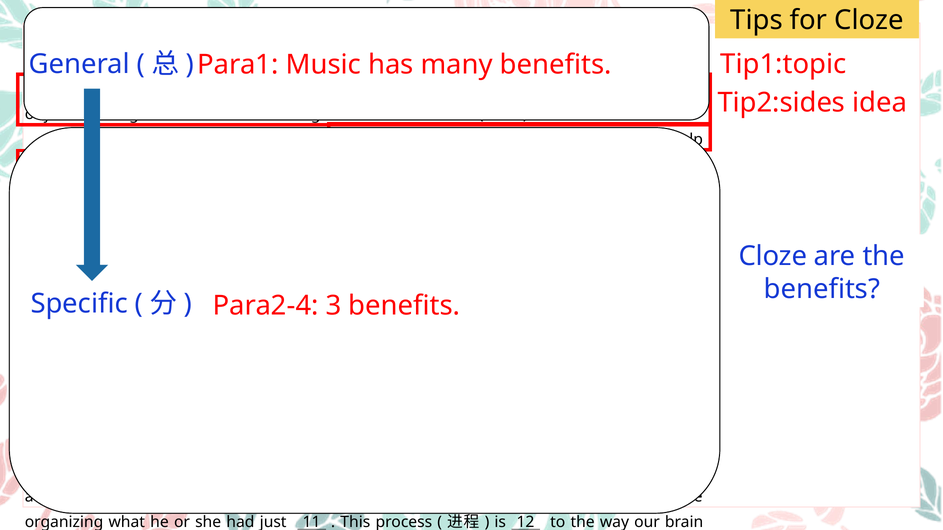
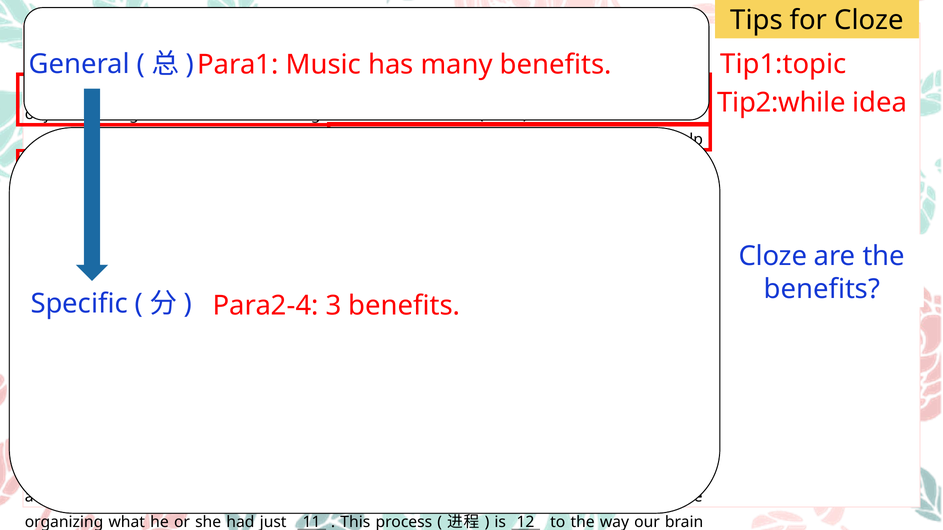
Tip2:sides: Tip2:sides -> Tip2:while
